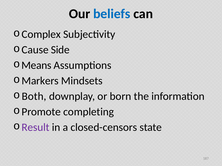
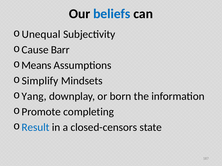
Complex: Complex -> Unequal
Side: Side -> Barr
Markers: Markers -> Simplify
Both: Both -> Yang
Result colour: purple -> blue
